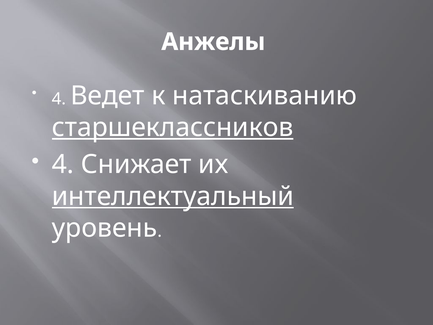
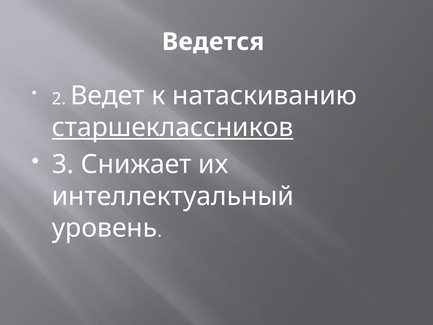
Анжелы: Анжелы -> Ведется
4 at (59, 99): 4 -> 2
4 at (63, 164): 4 -> 3
интеллектуальный underline: present -> none
